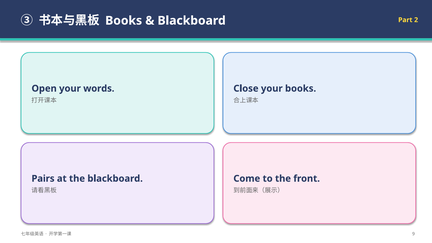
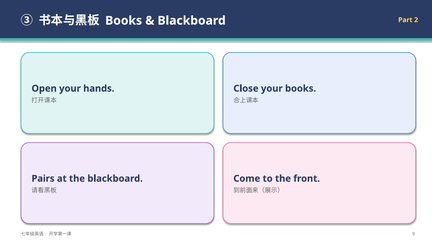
words: words -> hands
